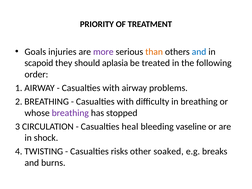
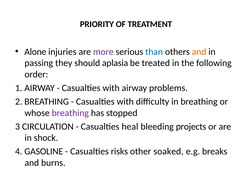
Goals: Goals -> Alone
than colour: orange -> blue
and at (199, 52) colour: blue -> orange
scapoid: scapoid -> passing
vaseline: vaseline -> projects
TWISTING: TWISTING -> GASOLINE
